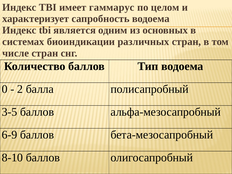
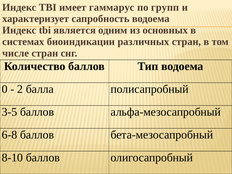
целом: целом -> групп
6-9: 6-9 -> 6-8
